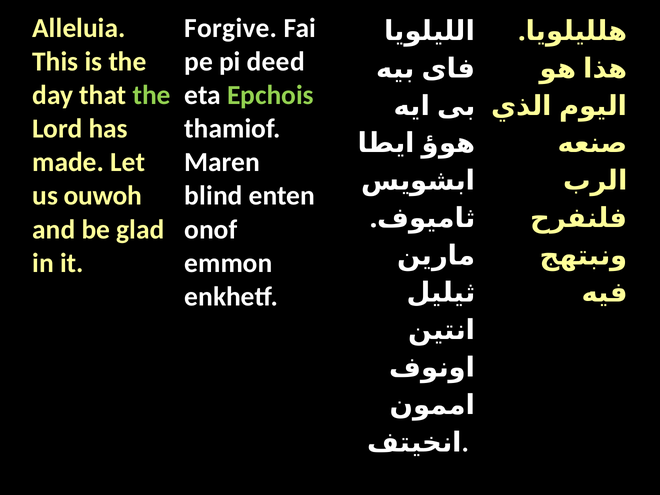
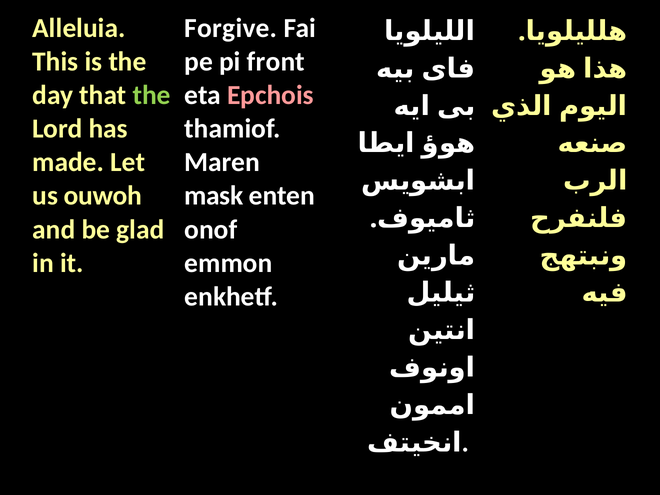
deed: deed -> front
Epchois colour: light green -> pink
blind: blind -> mask
